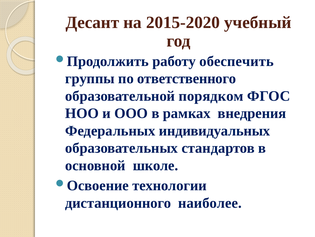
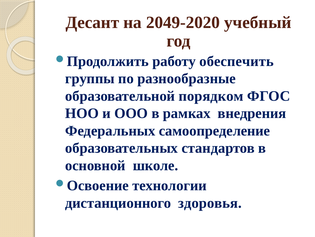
2015-2020: 2015-2020 -> 2049-2020
ответственного: ответственного -> разнообразные
индивидуальных: индивидуальных -> самоопределение
наиболее: наиболее -> здоровья
